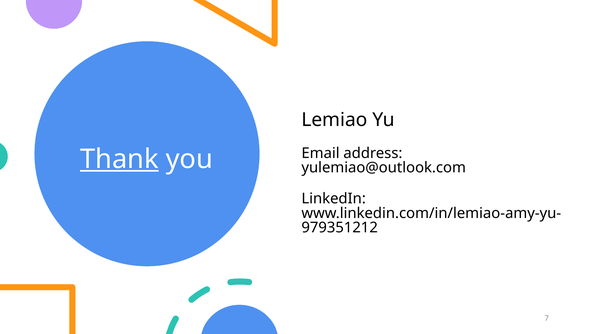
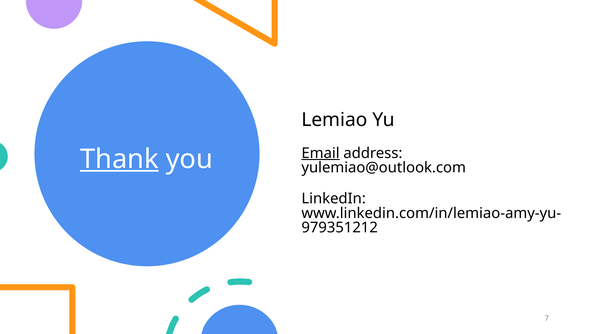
Email underline: none -> present
